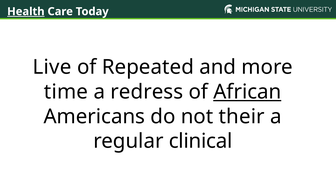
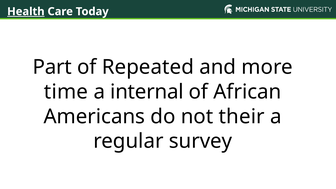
Live: Live -> Part
redress: redress -> internal
African underline: present -> none
clinical: clinical -> survey
